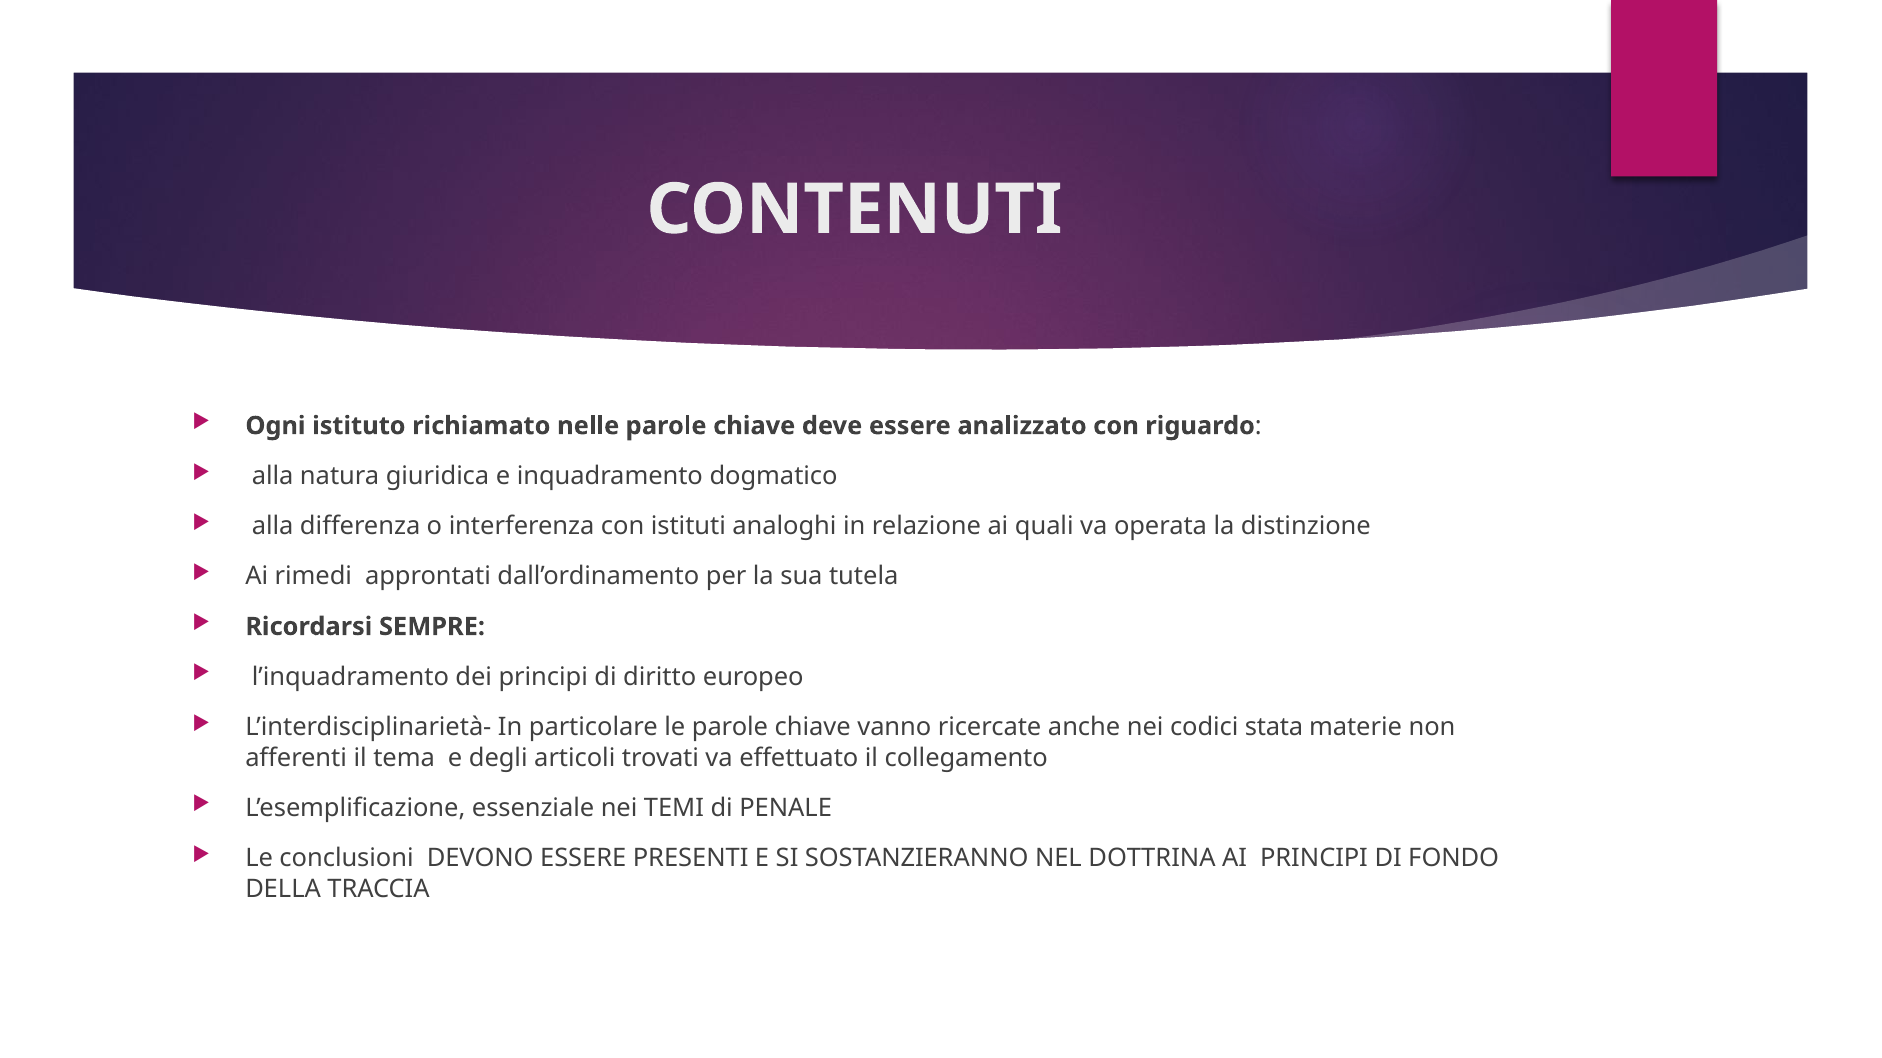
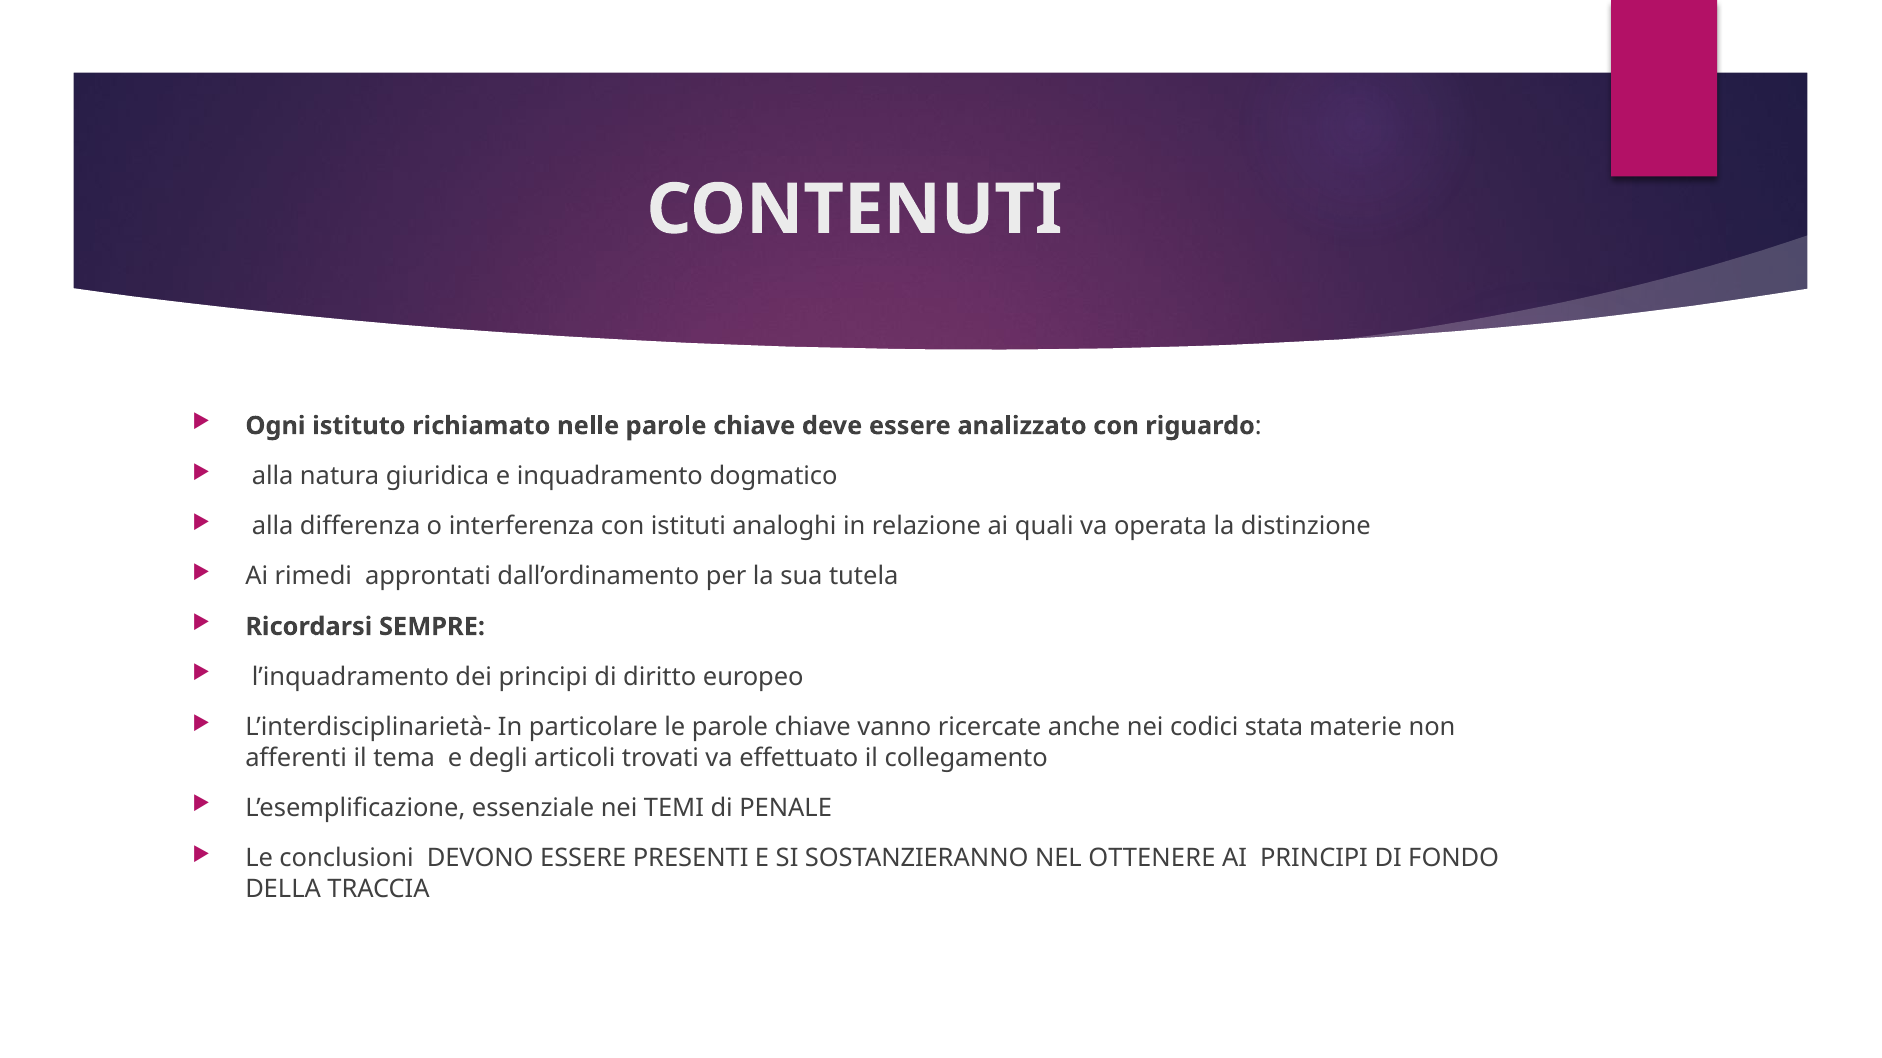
DOTTRINA: DOTTRINA -> OTTENERE
